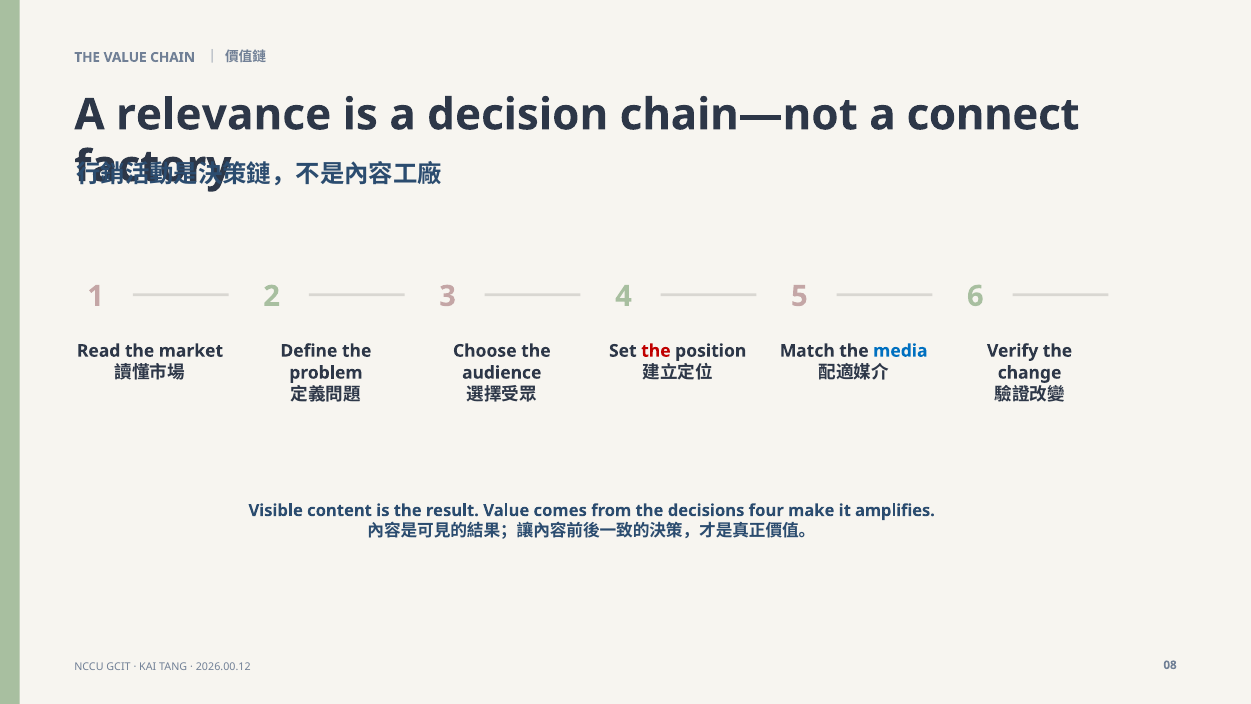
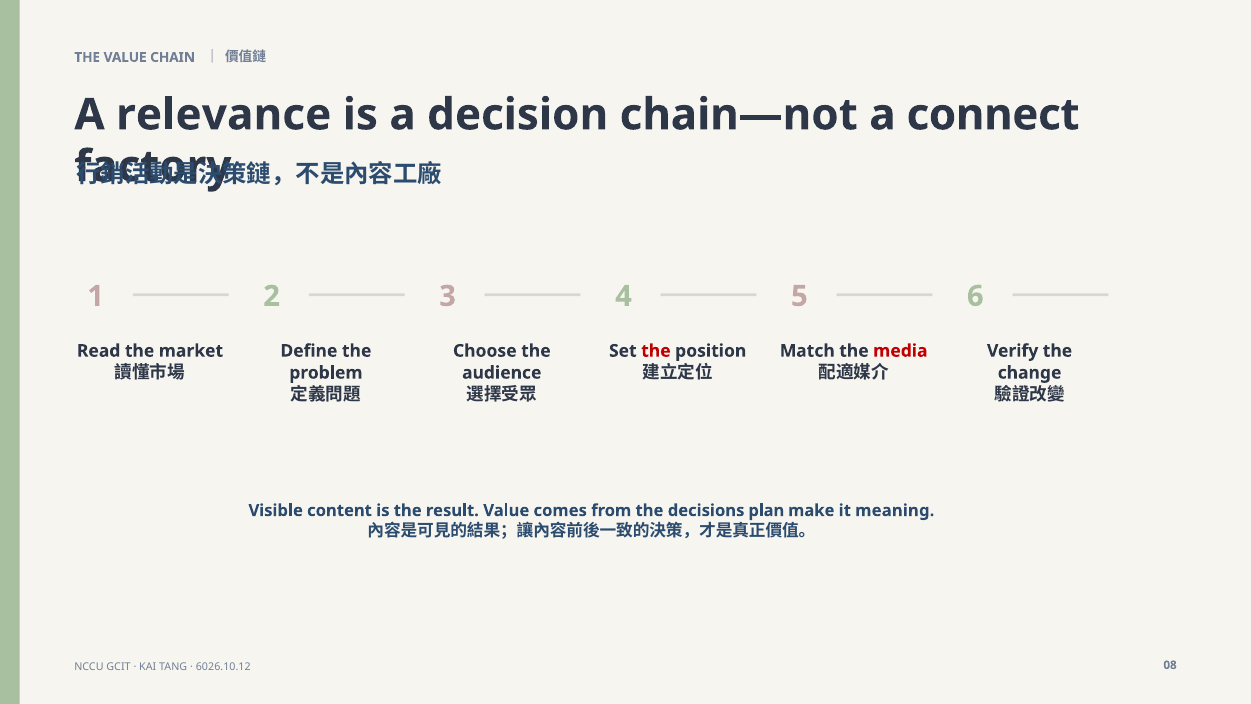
media colour: blue -> red
four: four -> plan
amplifies: amplifies -> meaning
2026.00.12: 2026.00.12 -> 6026.10.12
